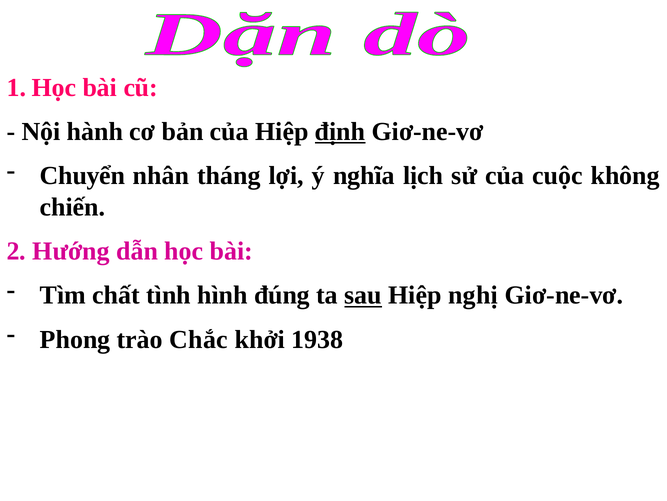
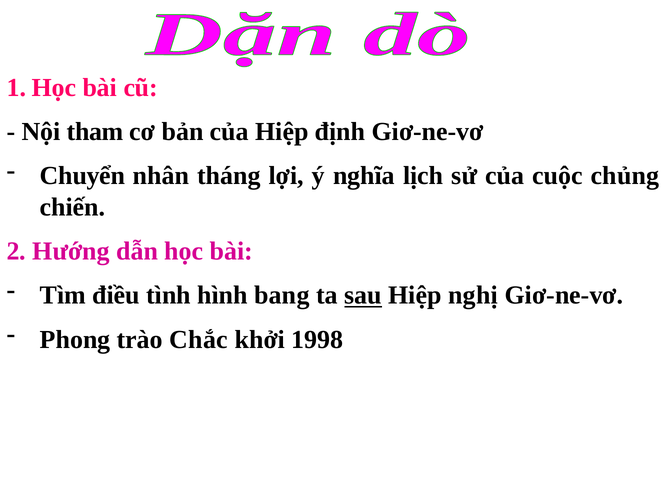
hành: hành -> tham
định underline: present -> none
không: không -> chủng
chất: chất -> điều
đúng: đúng -> bang
1938: 1938 -> 1998
